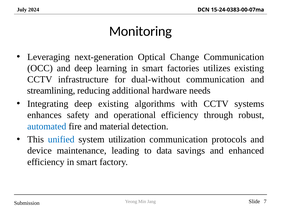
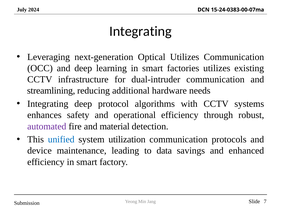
Monitoring at (141, 31): Monitoring -> Integrating
Optical Change: Change -> Utilizes
dual-without: dual-without -> dual-intruder
deep existing: existing -> protocol
automated colour: blue -> purple
